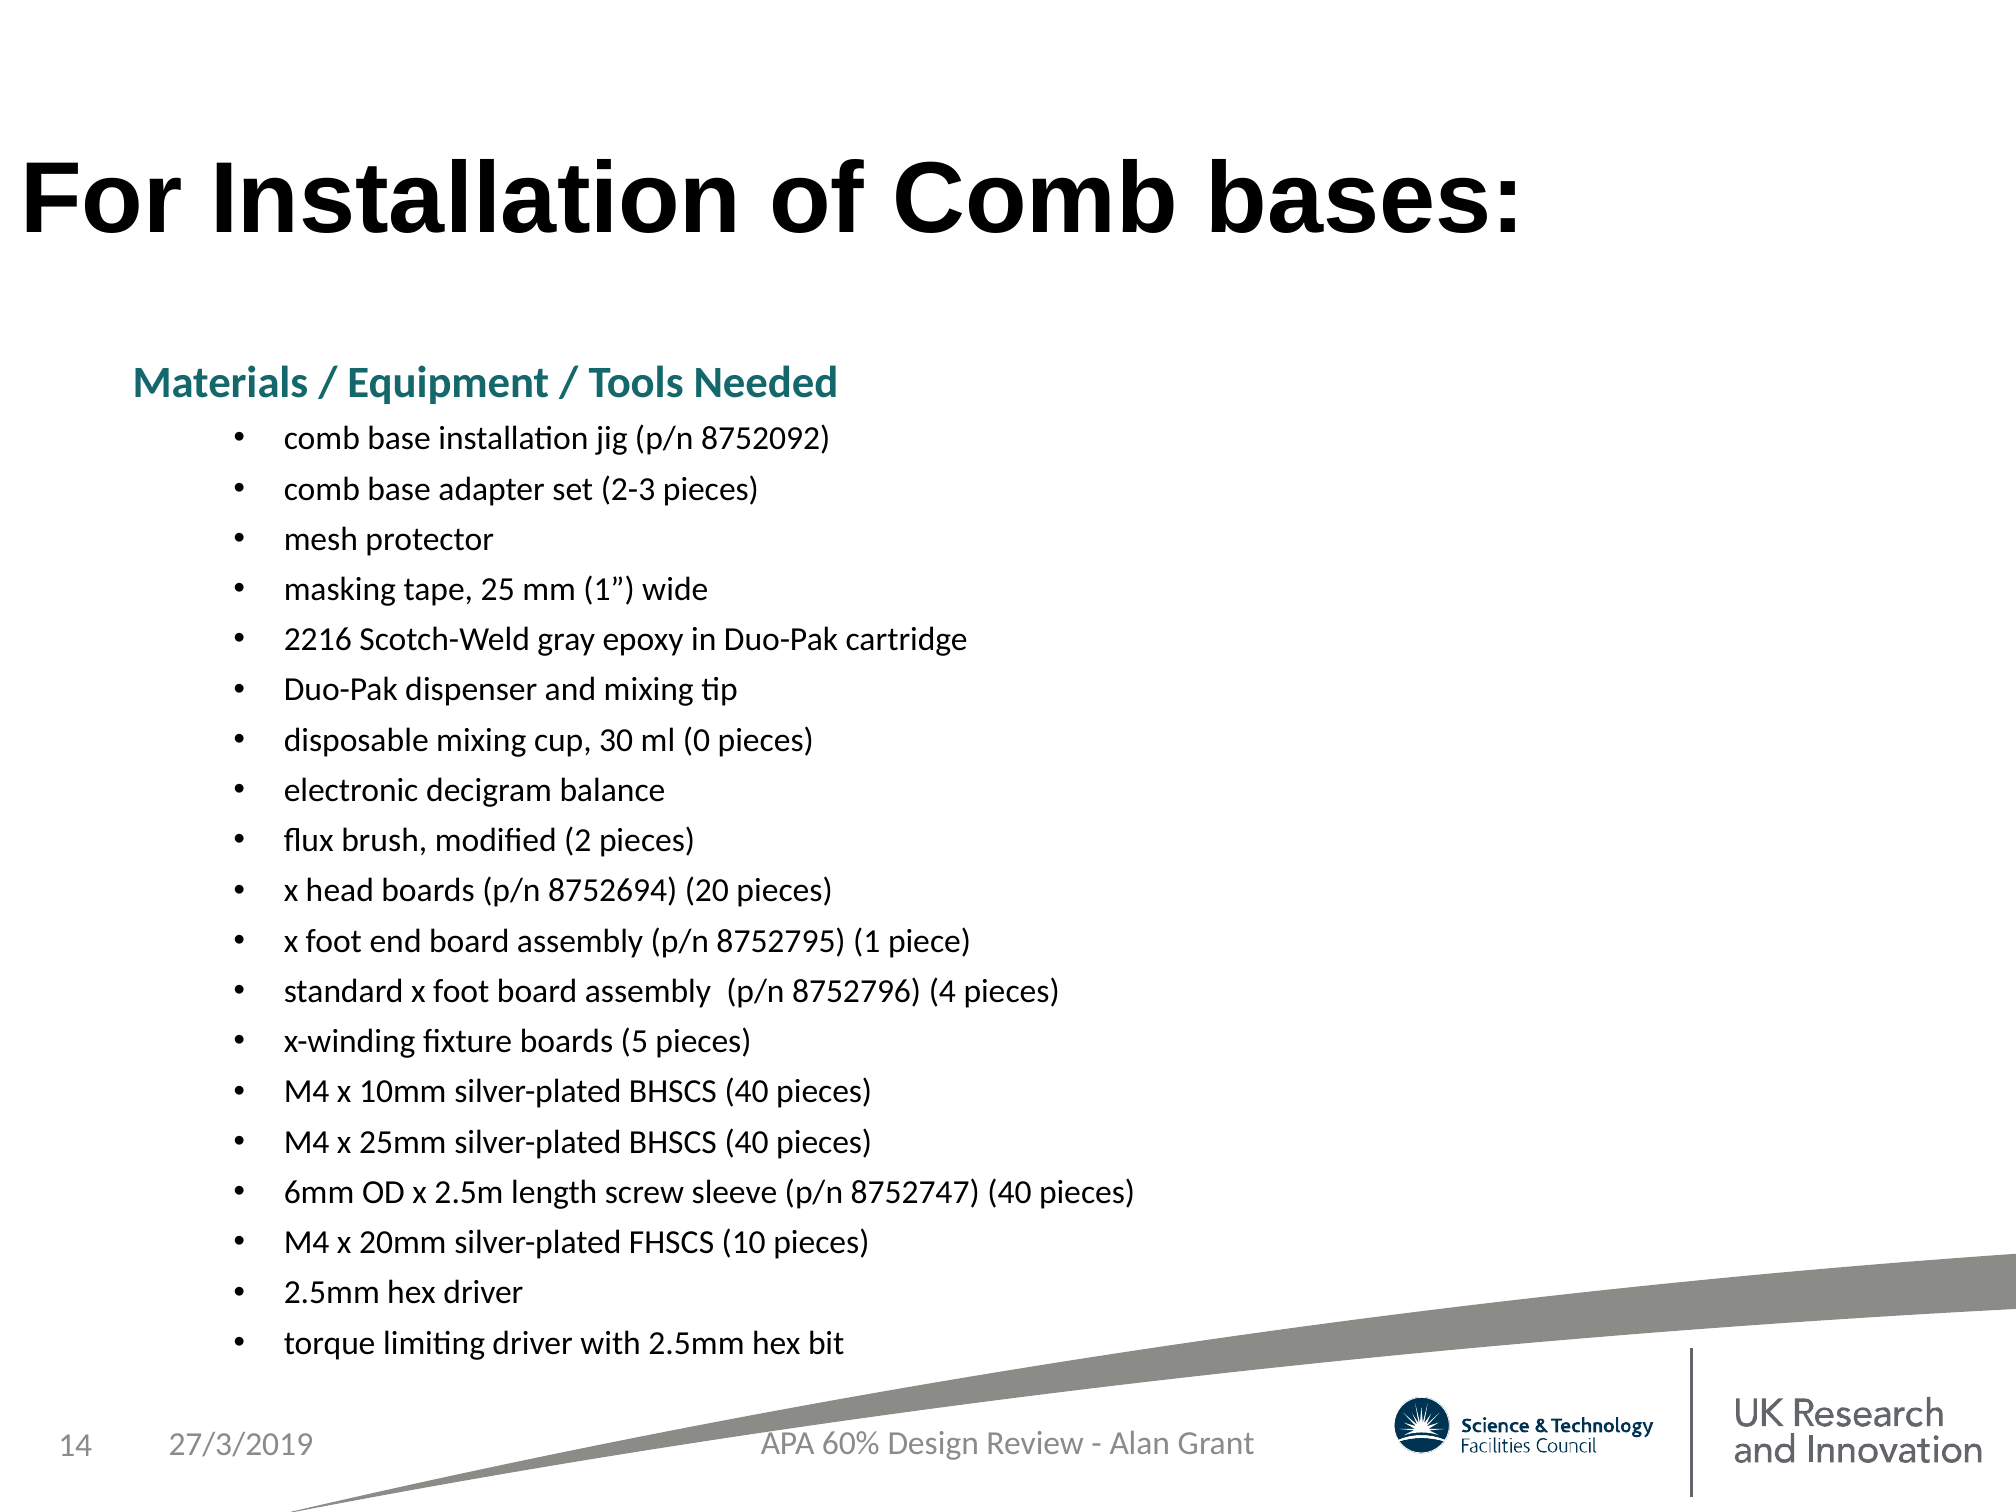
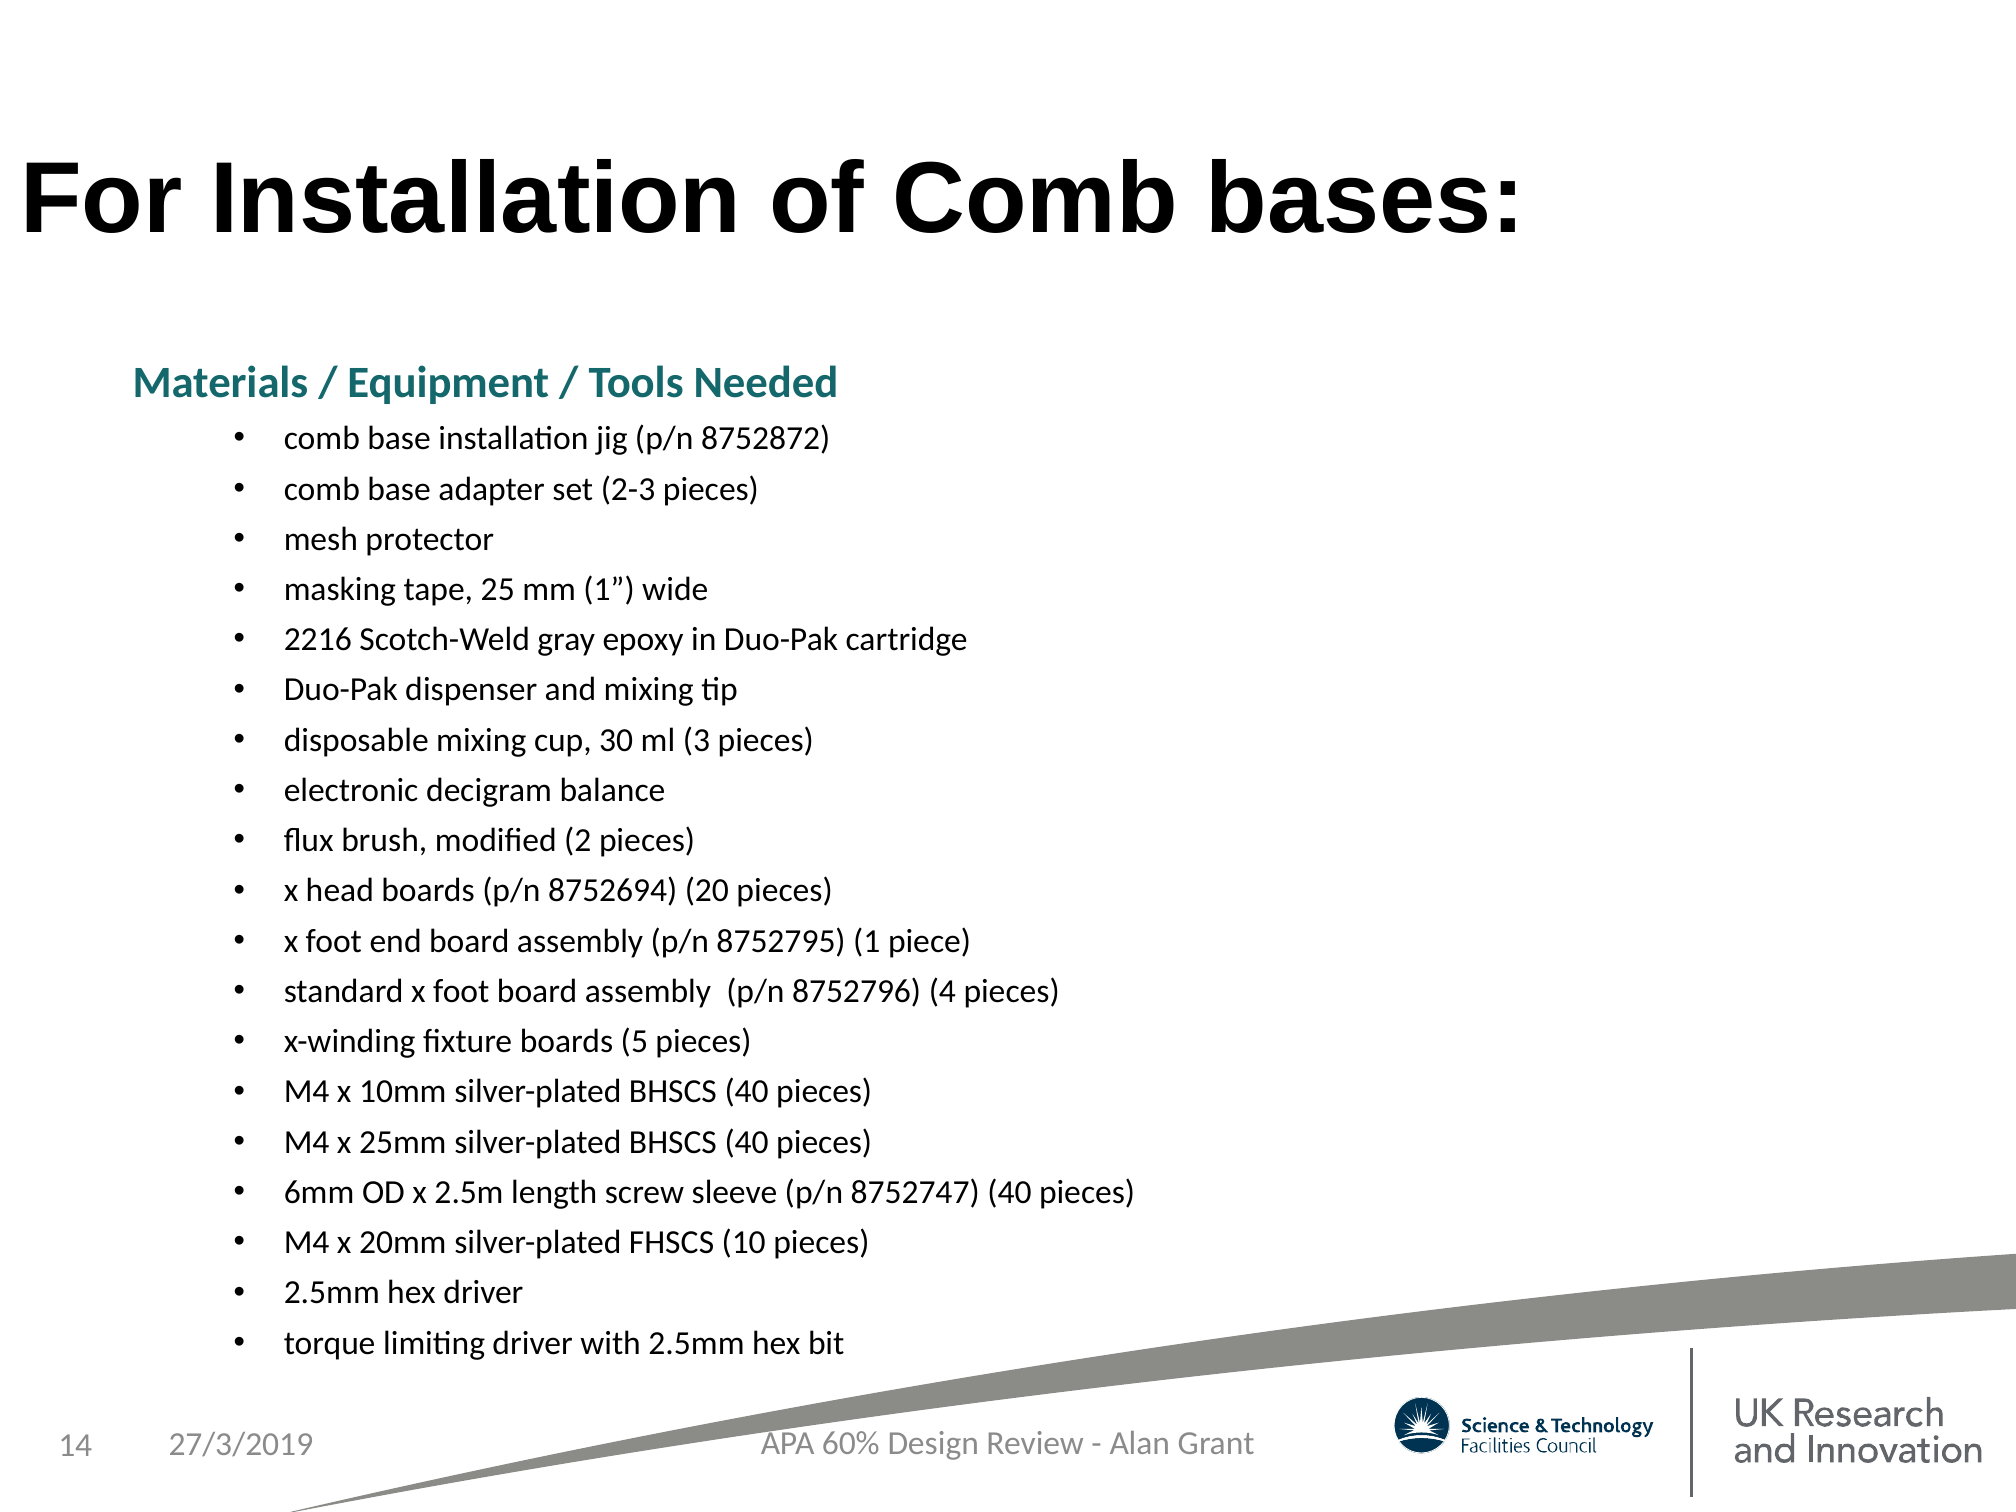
8752092: 8752092 -> 8752872
0: 0 -> 3
